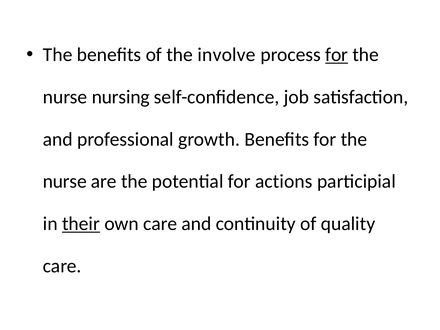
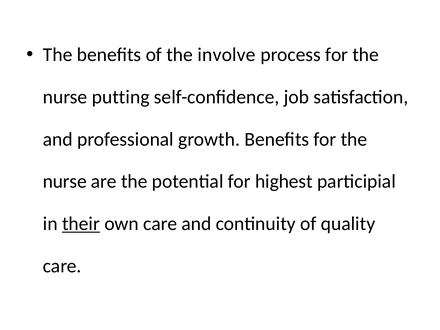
for at (337, 55) underline: present -> none
nursing: nursing -> putting
actions: actions -> highest
